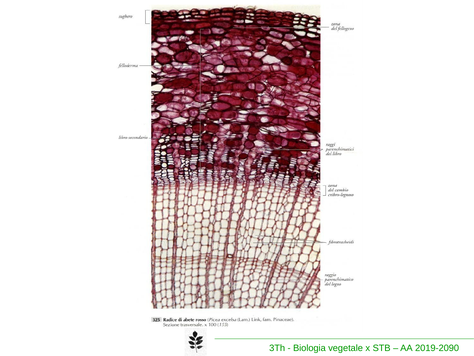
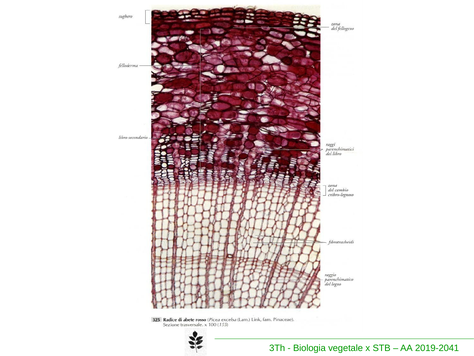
2019-2090: 2019-2090 -> 2019-2041
